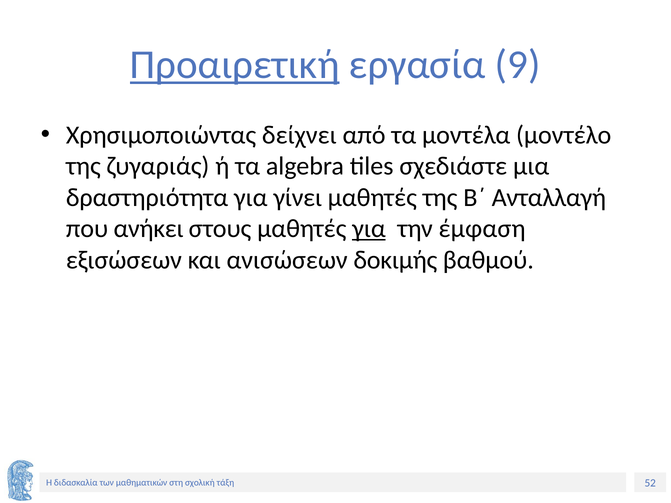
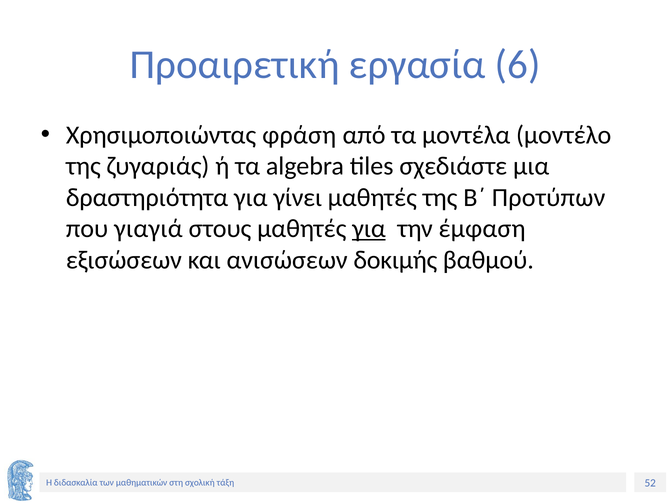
Προαιρετική underline: present -> none
9: 9 -> 6
δείχνει: δείχνει -> φράση
Ανταλλαγή: Ανταλλαγή -> Προτύπων
ανήκει: ανήκει -> γιαγιά
